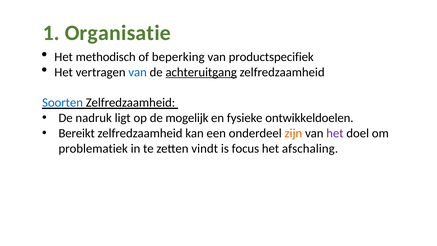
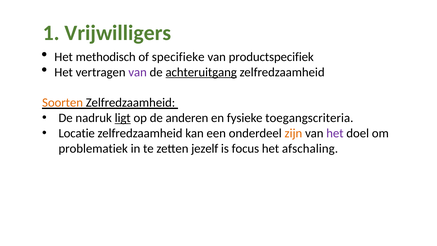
Organisatie: Organisatie -> Vrijwilligers
beperking: beperking -> specifieke
van at (138, 72) colour: blue -> purple
Soorten colour: blue -> orange
ligt underline: none -> present
mogelijk: mogelijk -> anderen
ontwikkeldoelen: ontwikkeldoelen -> toegangscriteria
Bereikt: Bereikt -> Locatie
vindt: vindt -> jezelf
